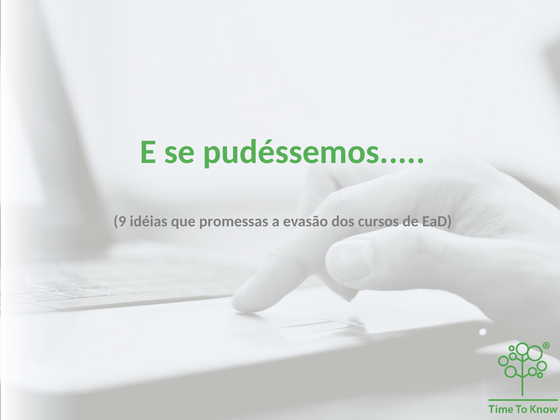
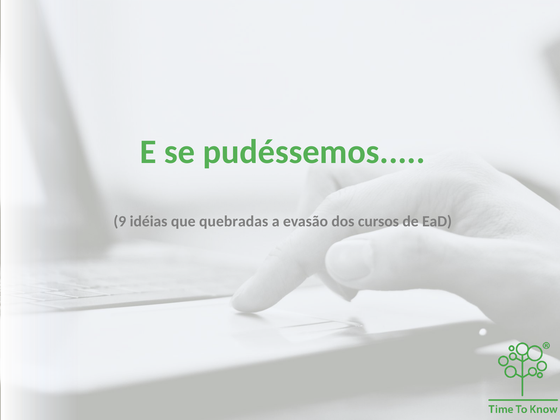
promessas: promessas -> quebradas
